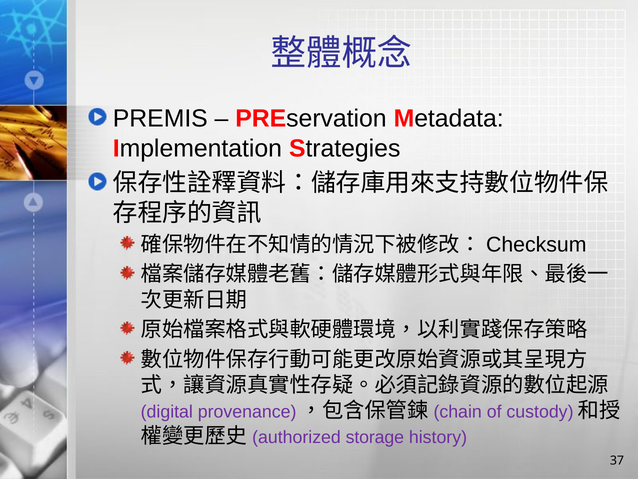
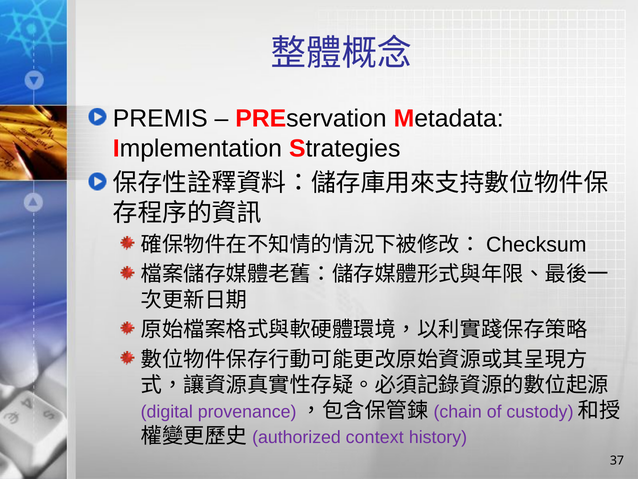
storage: storage -> context
